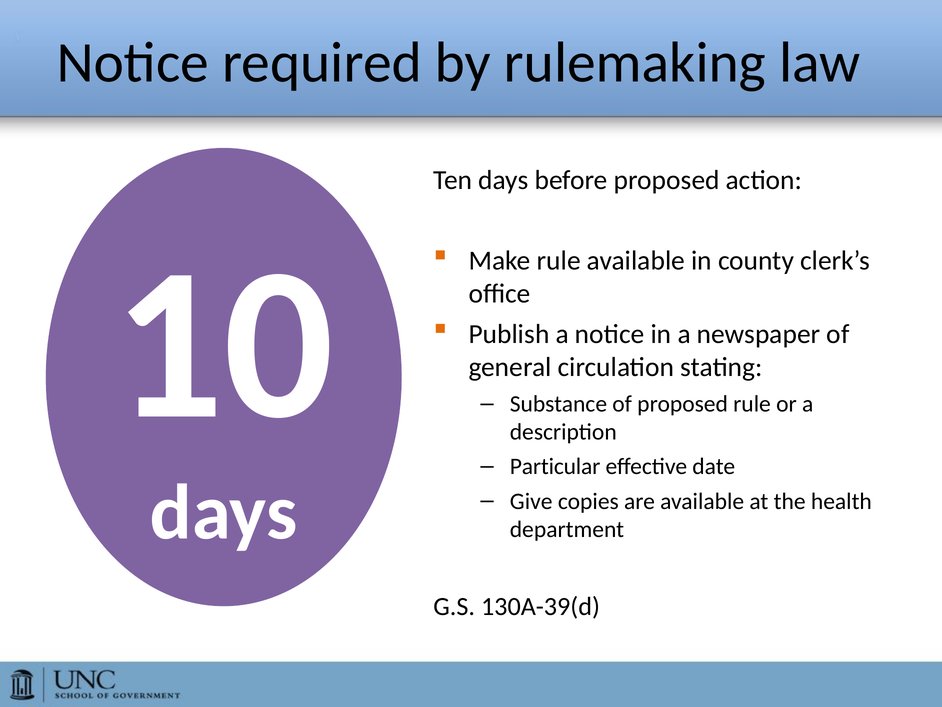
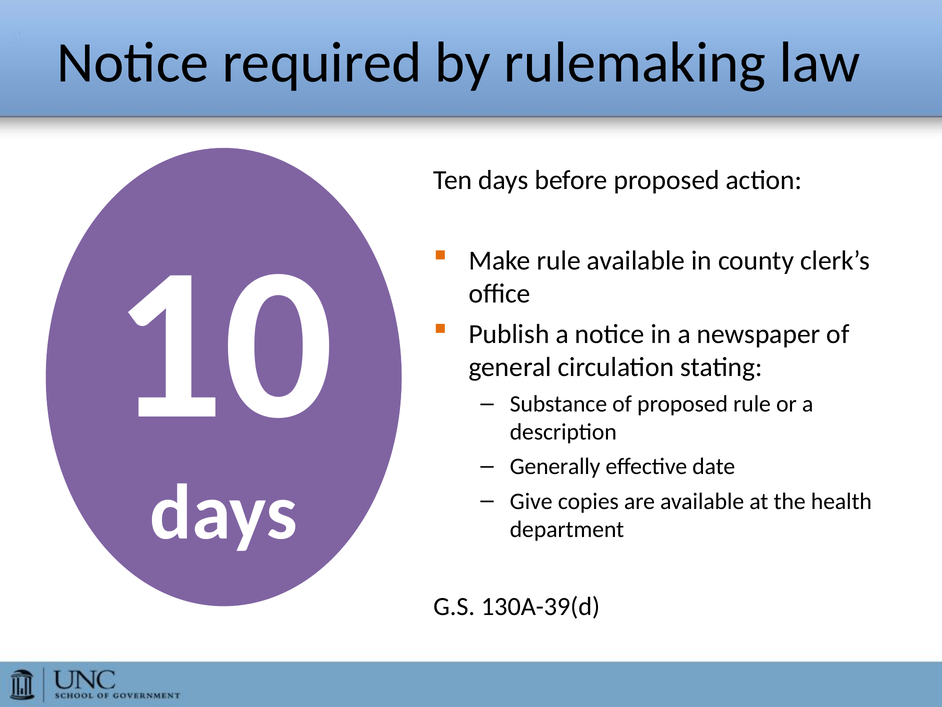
Particular: Particular -> Generally
